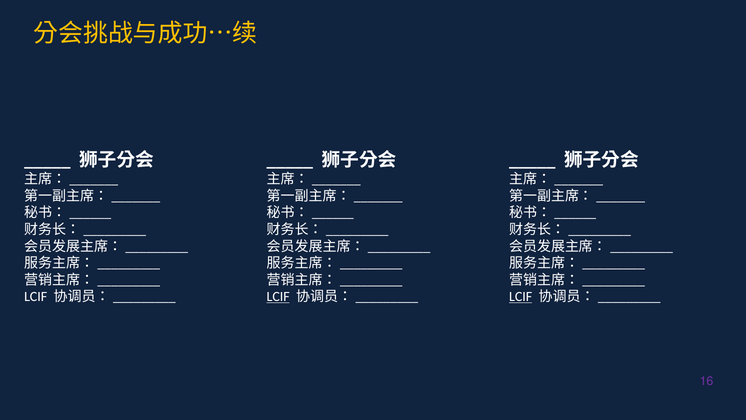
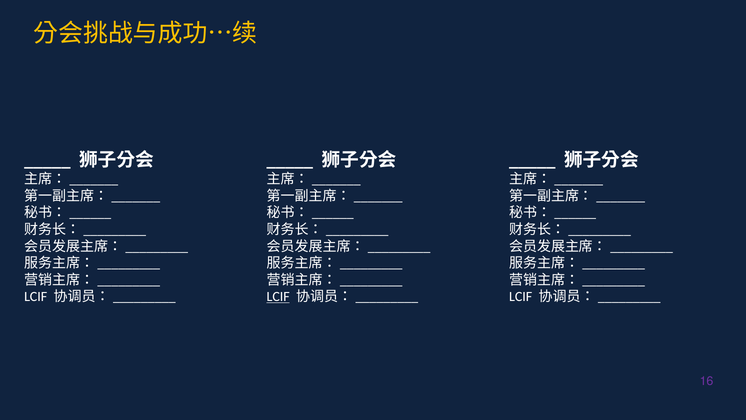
LCIF at (521, 297) underline: present -> none
